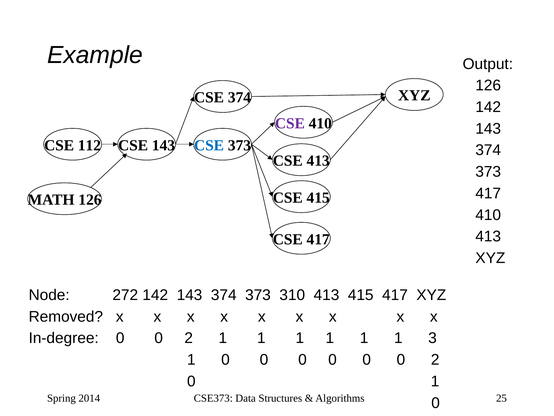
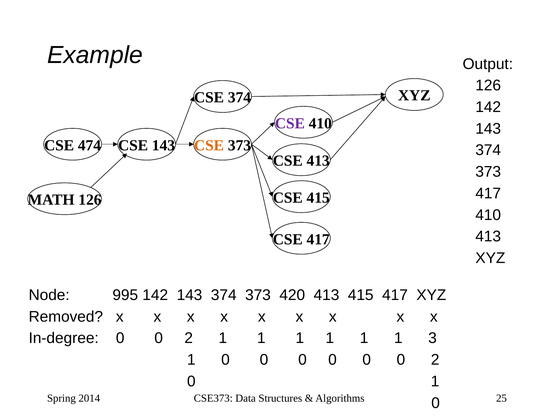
112: 112 -> 474
CSE at (209, 145) colour: blue -> orange
272: 272 -> 995
310: 310 -> 420
